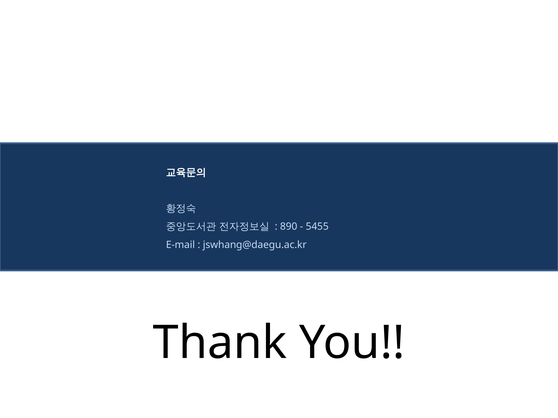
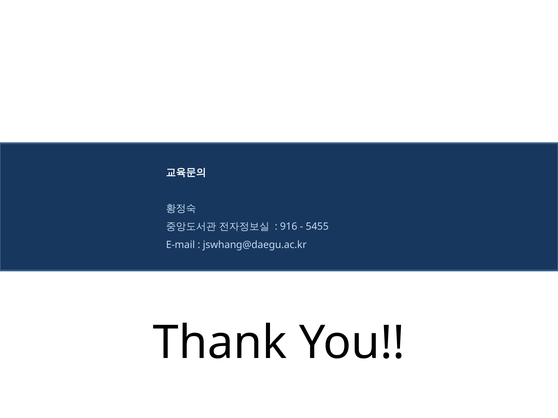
890: 890 -> 916
